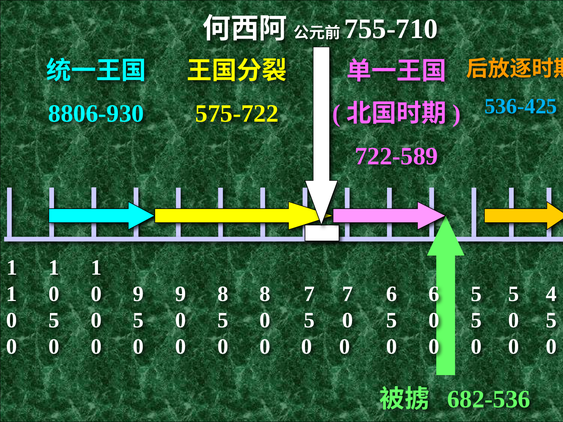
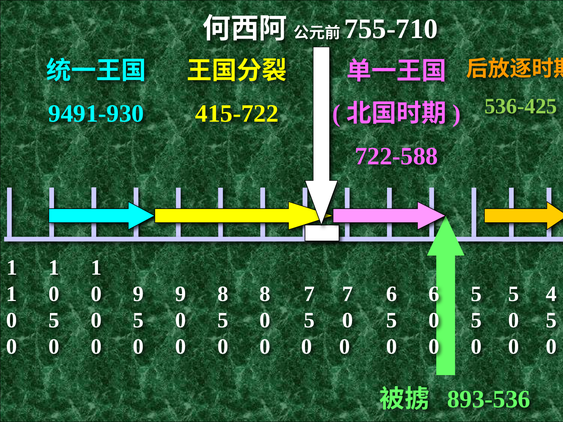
536-425 colour: light blue -> light green
8806-930: 8806-930 -> 9491-930
575-722: 575-722 -> 415-722
722-589: 722-589 -> 722-588
682-536: 682-536 -> 893-536
